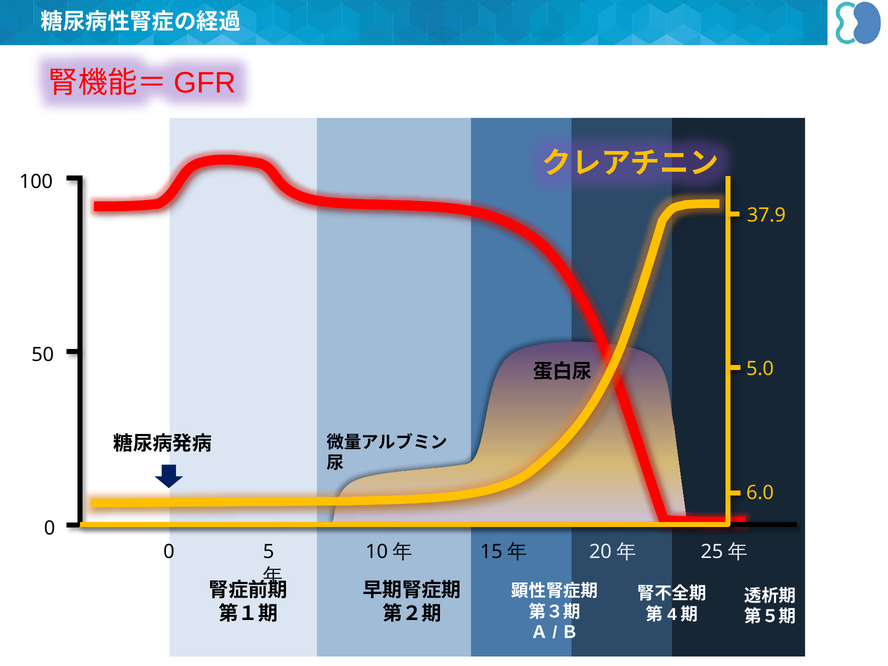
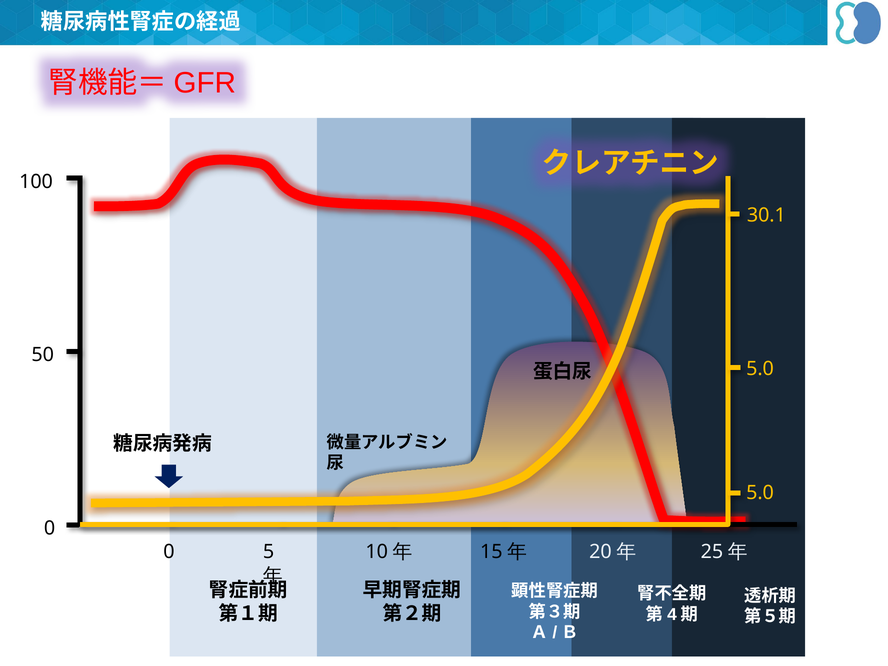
37.9: 37.9 -> 30.1
6.0 at (760, 493): 6.0 -> 5.0
